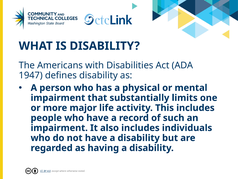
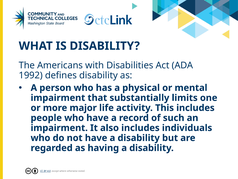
1947: 1947 -> 1992
